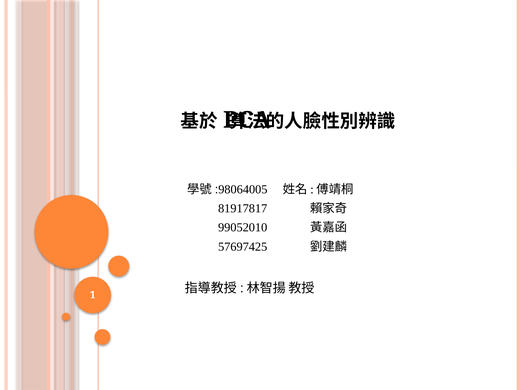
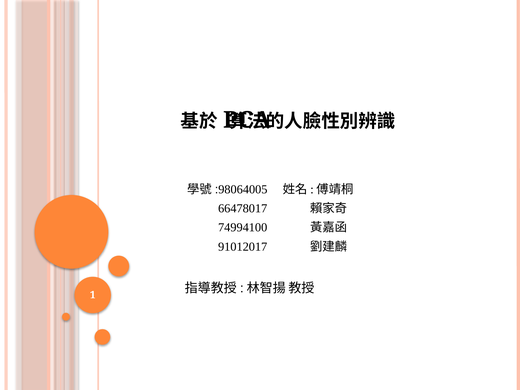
81917817: 81917817 -> 66478017
99052010: 99052010 -> 74994100
57697425: 57697425 -> 91012017
